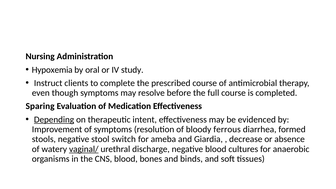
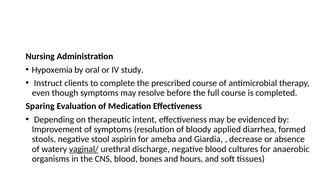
Depending underline: present -> none
ferrous: ferrous -> applied
switch: switch -> aspirin
binds: binds -> hours
